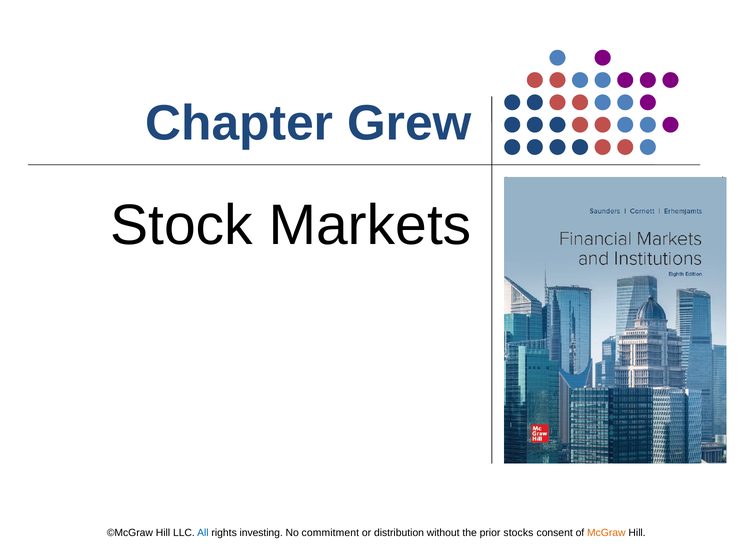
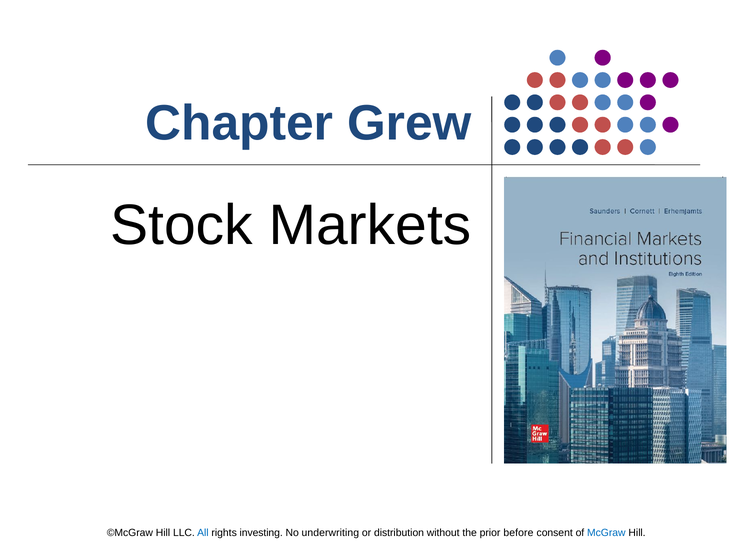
commitment: commitment -> underwriting
stocks: stocks -> before
McGraw colour: orange -> blue
